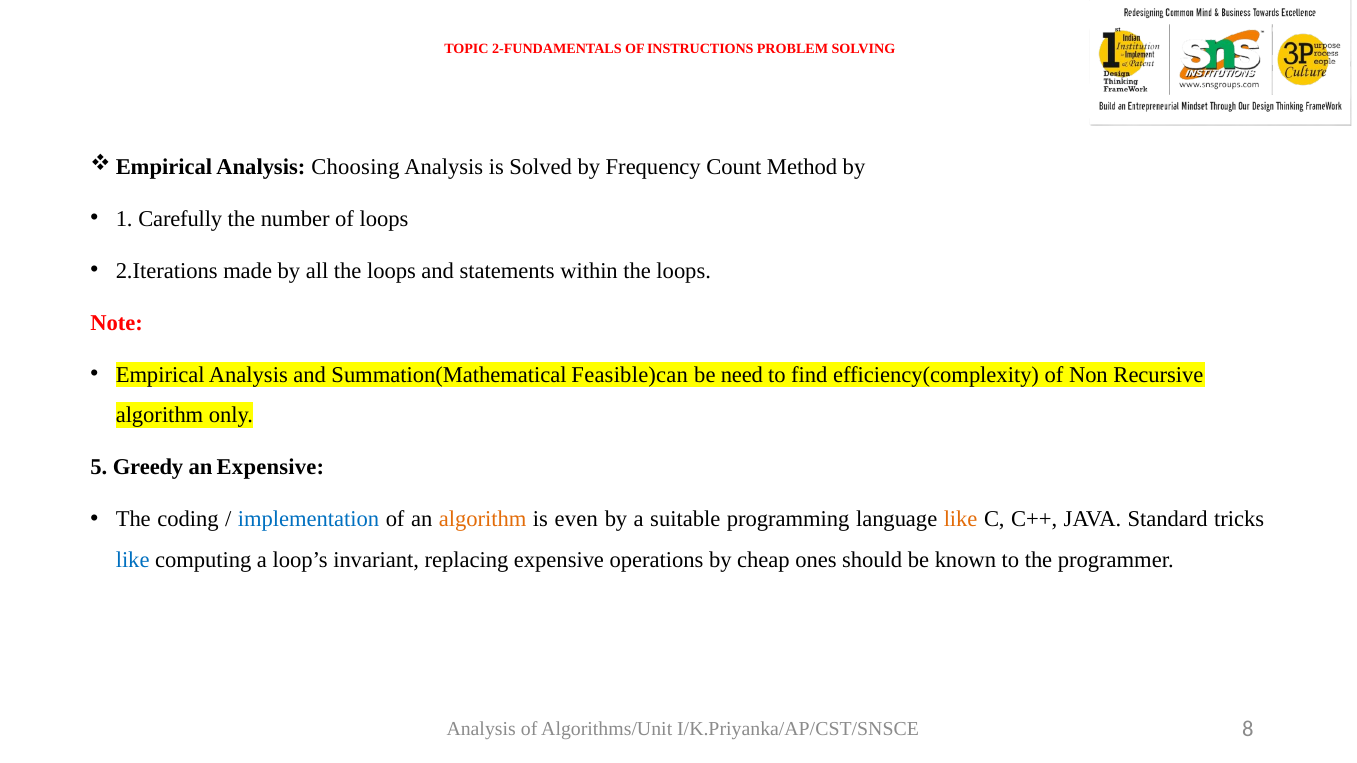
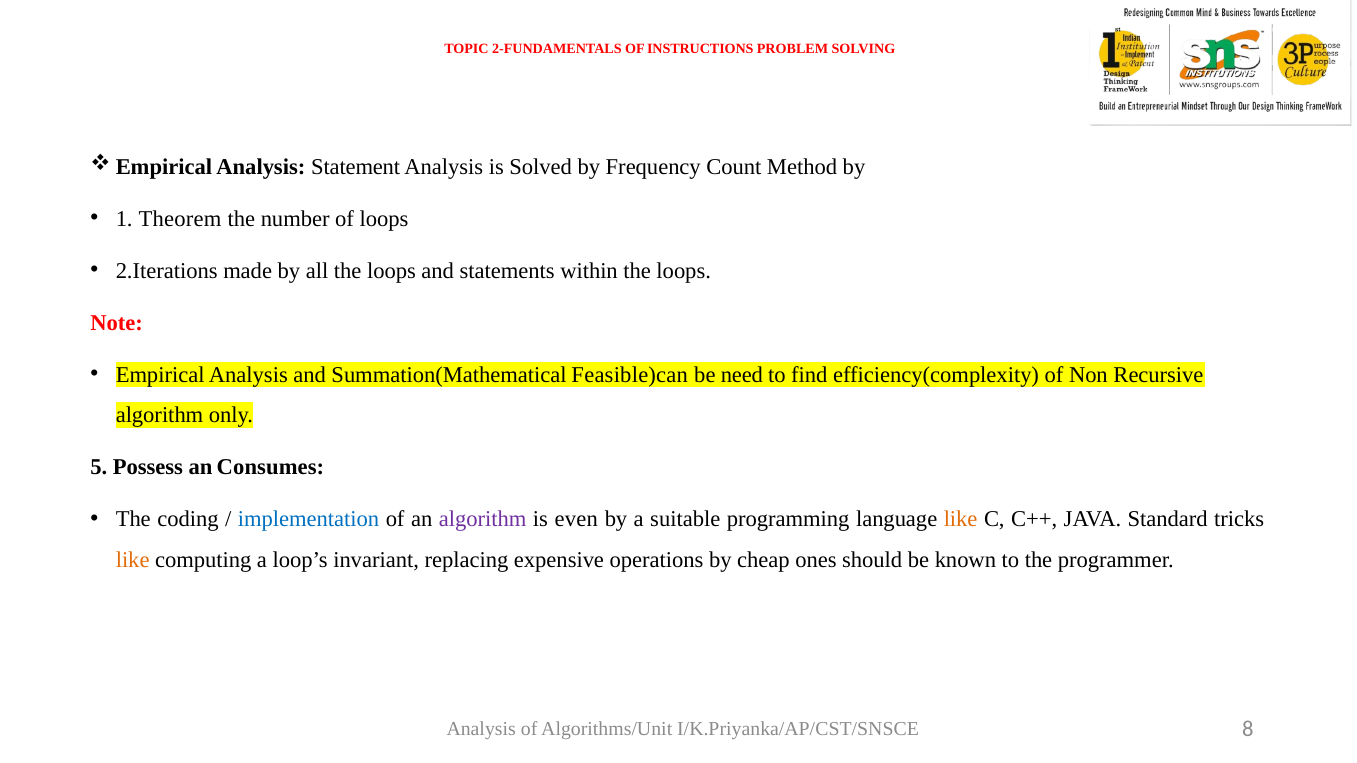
Choosing: Choosing -> Statement
Carefully: Carefully -> Theorem
Greedy: Greedy -> Possess
an Expensive: Expensive -> Consumes
algorithm at (483, 519) colour: orange -> purple
like at (133, 560) colour: blue -> orange
